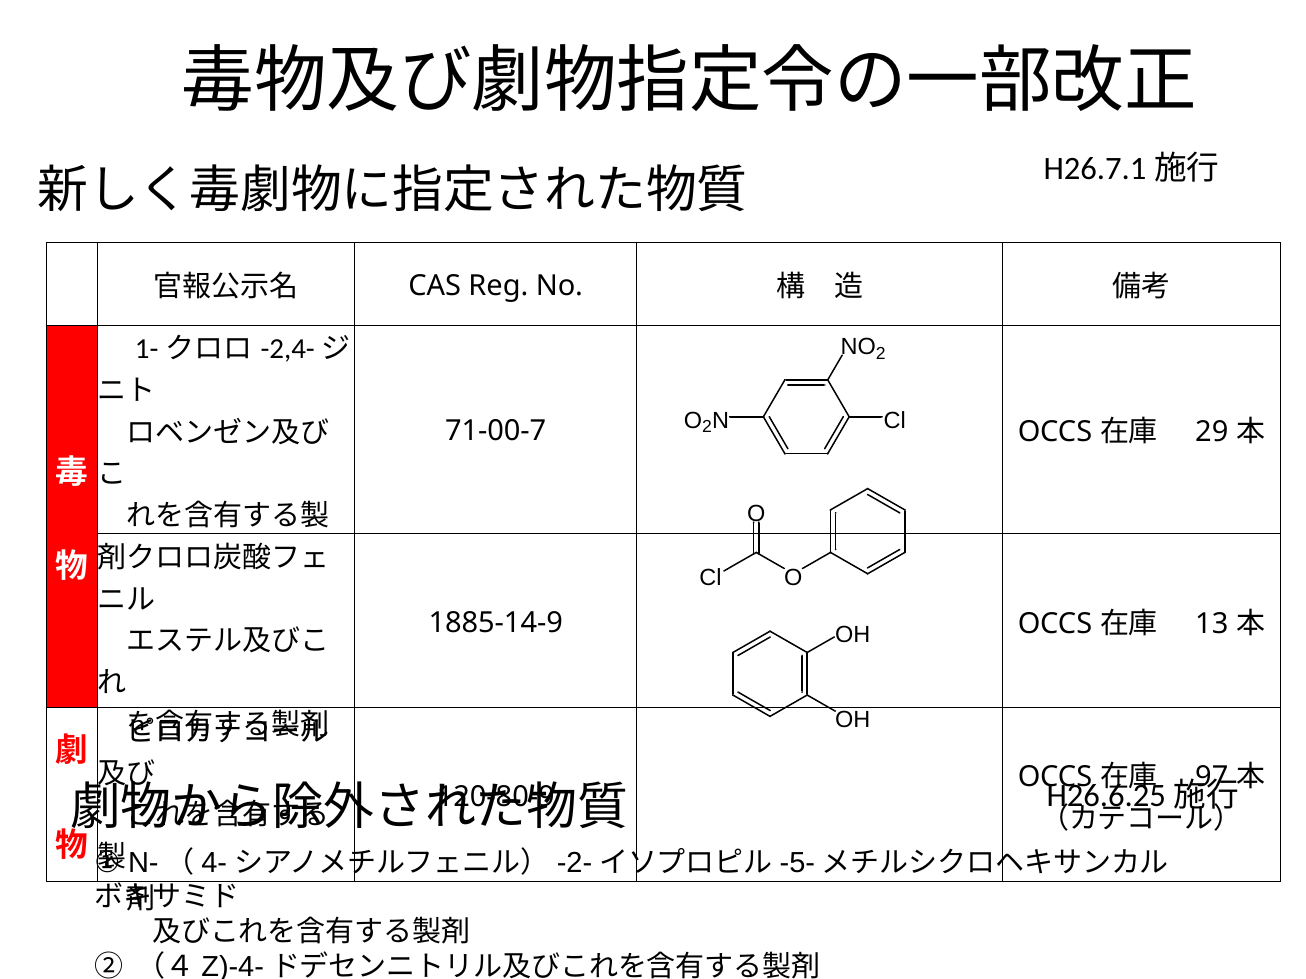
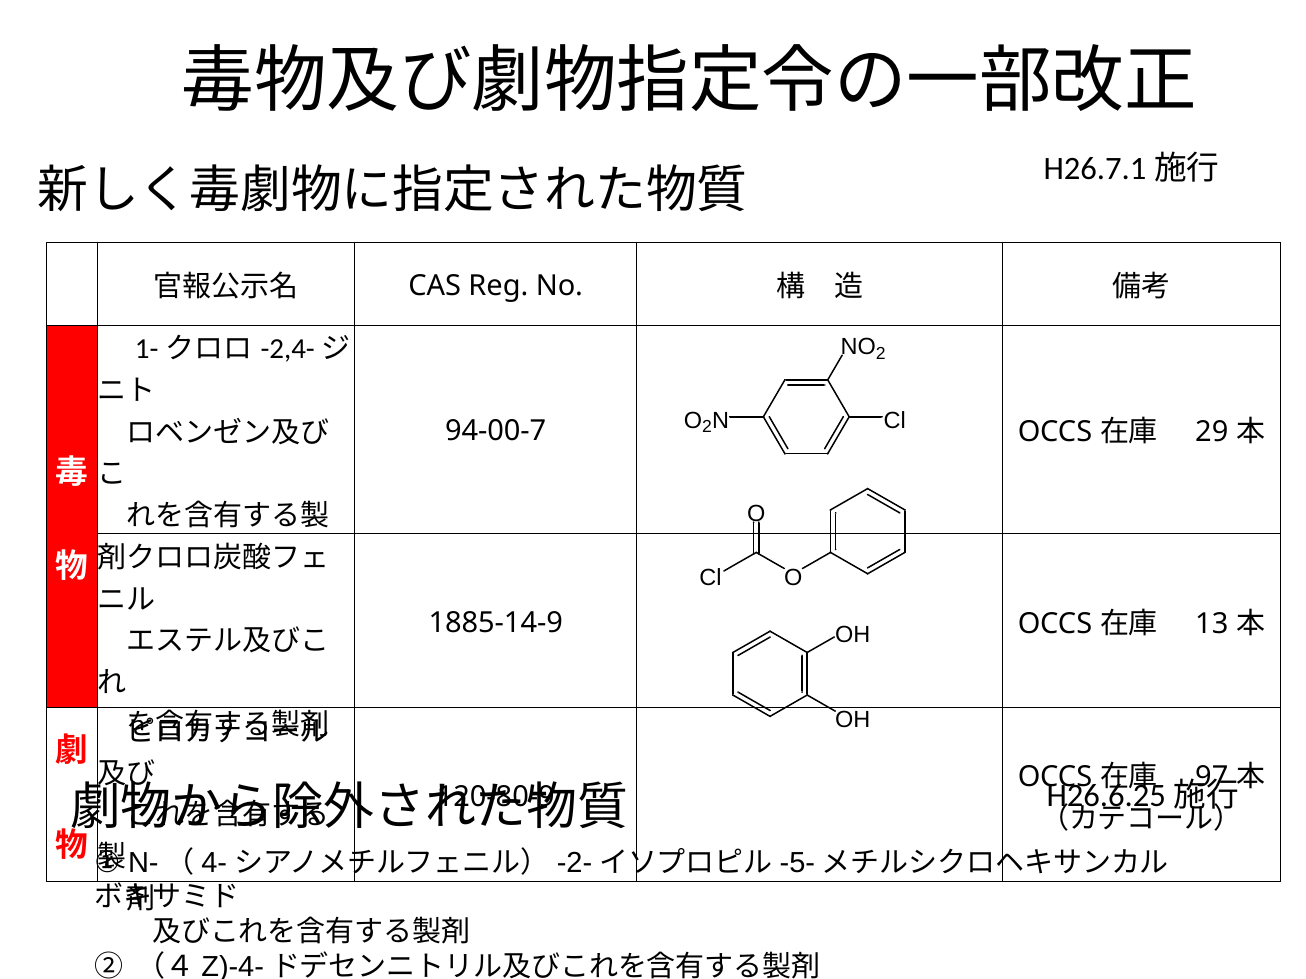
71-00-7: 71-00-7 -> 94-00-7
